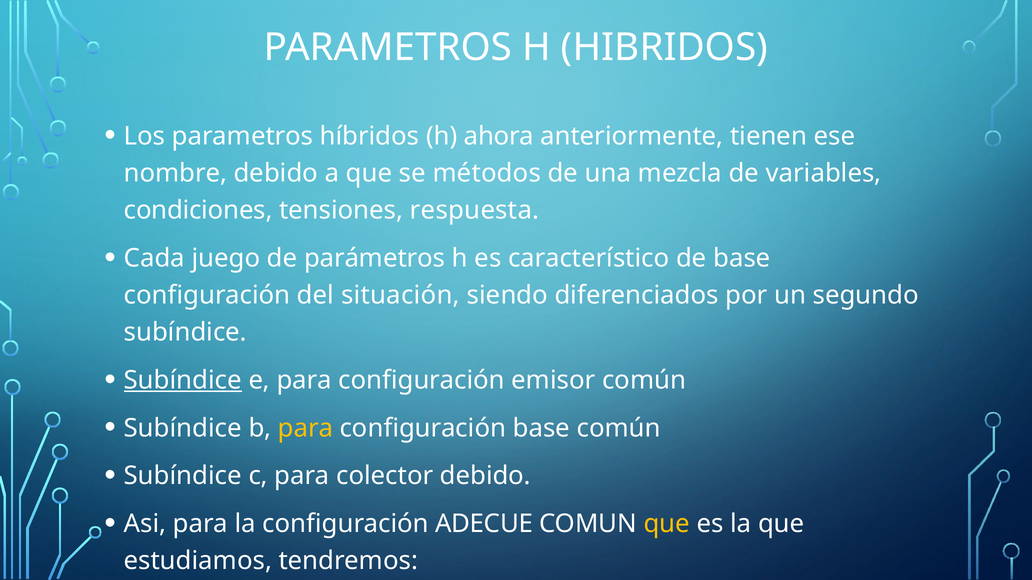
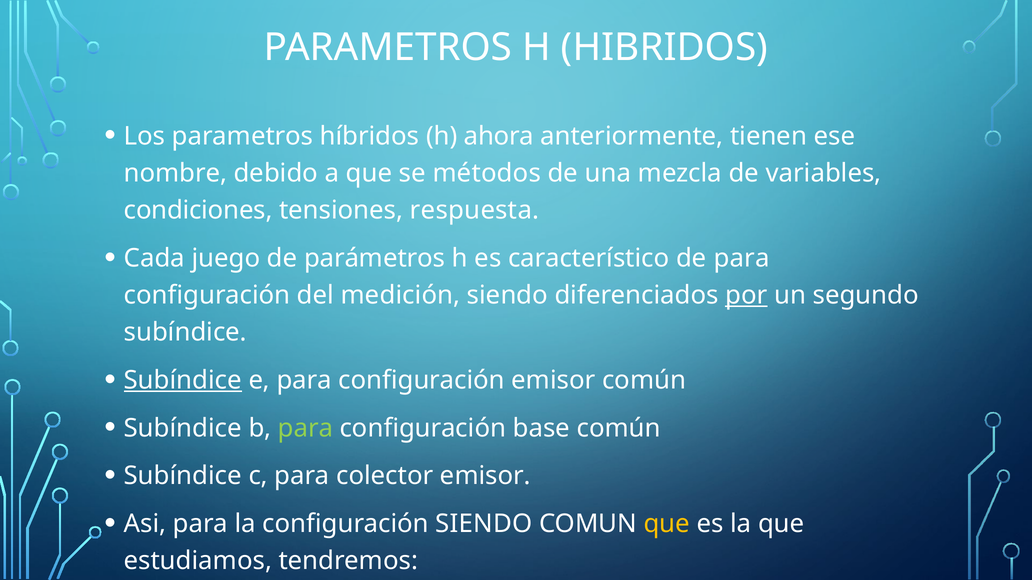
de base: base -> para
situación: situación -> medición
por underline: none -> present
para at (305, 428) colour: yellow -> light green
colector debido: debido -> emisor
configuración ADECUE: ADECUE -> SIENDO
